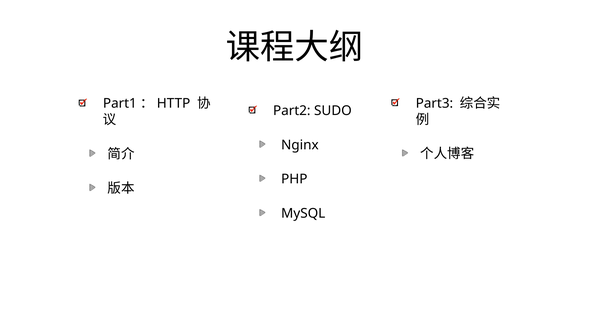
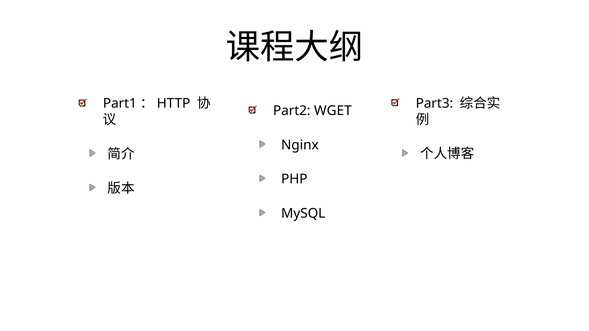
SUDO: SUDO -> WGET
